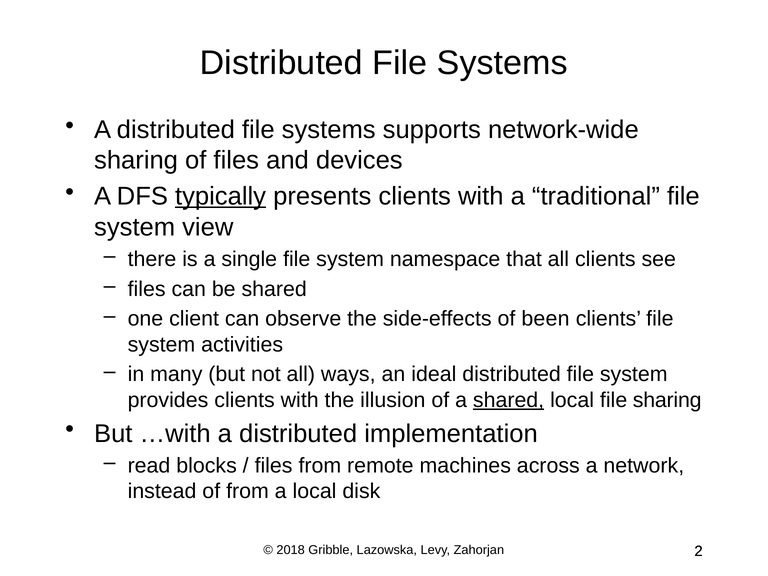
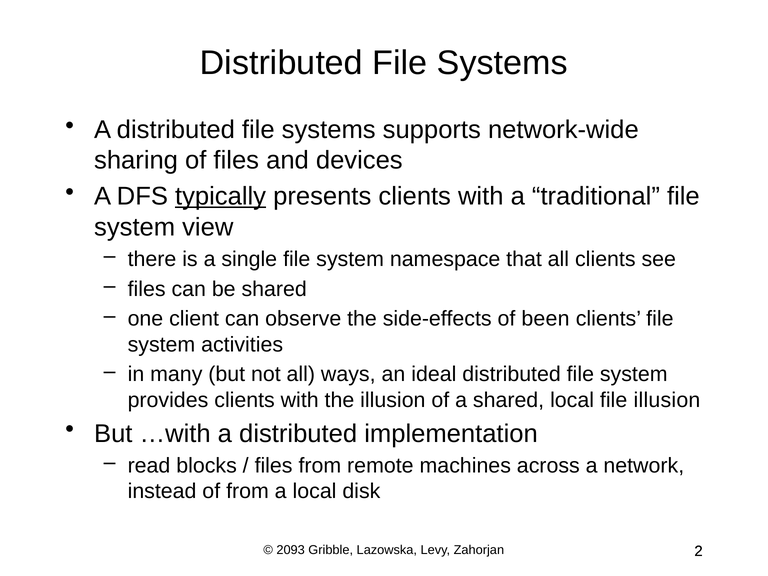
shared at (509, 400) underline: present -> none
file sharing: sharing -> illusion
2018: 2018 -> 2093
